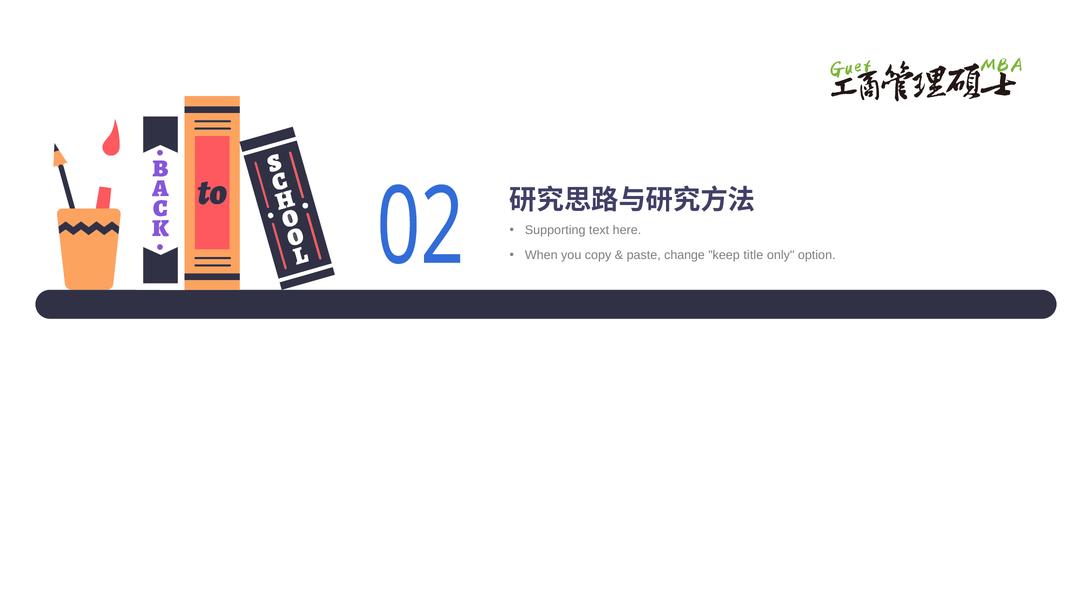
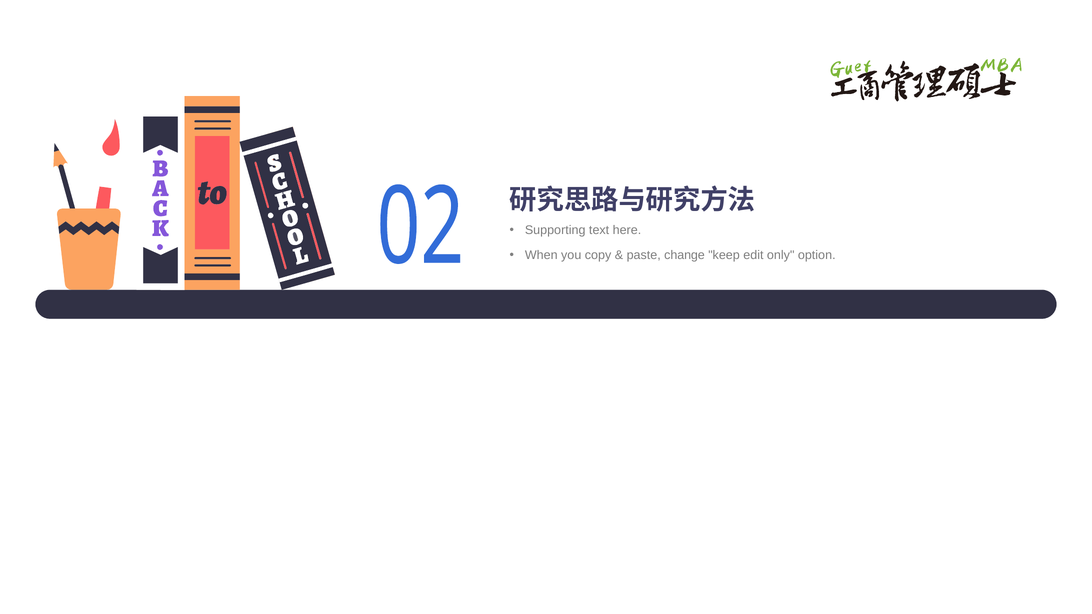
title: title -> edit
